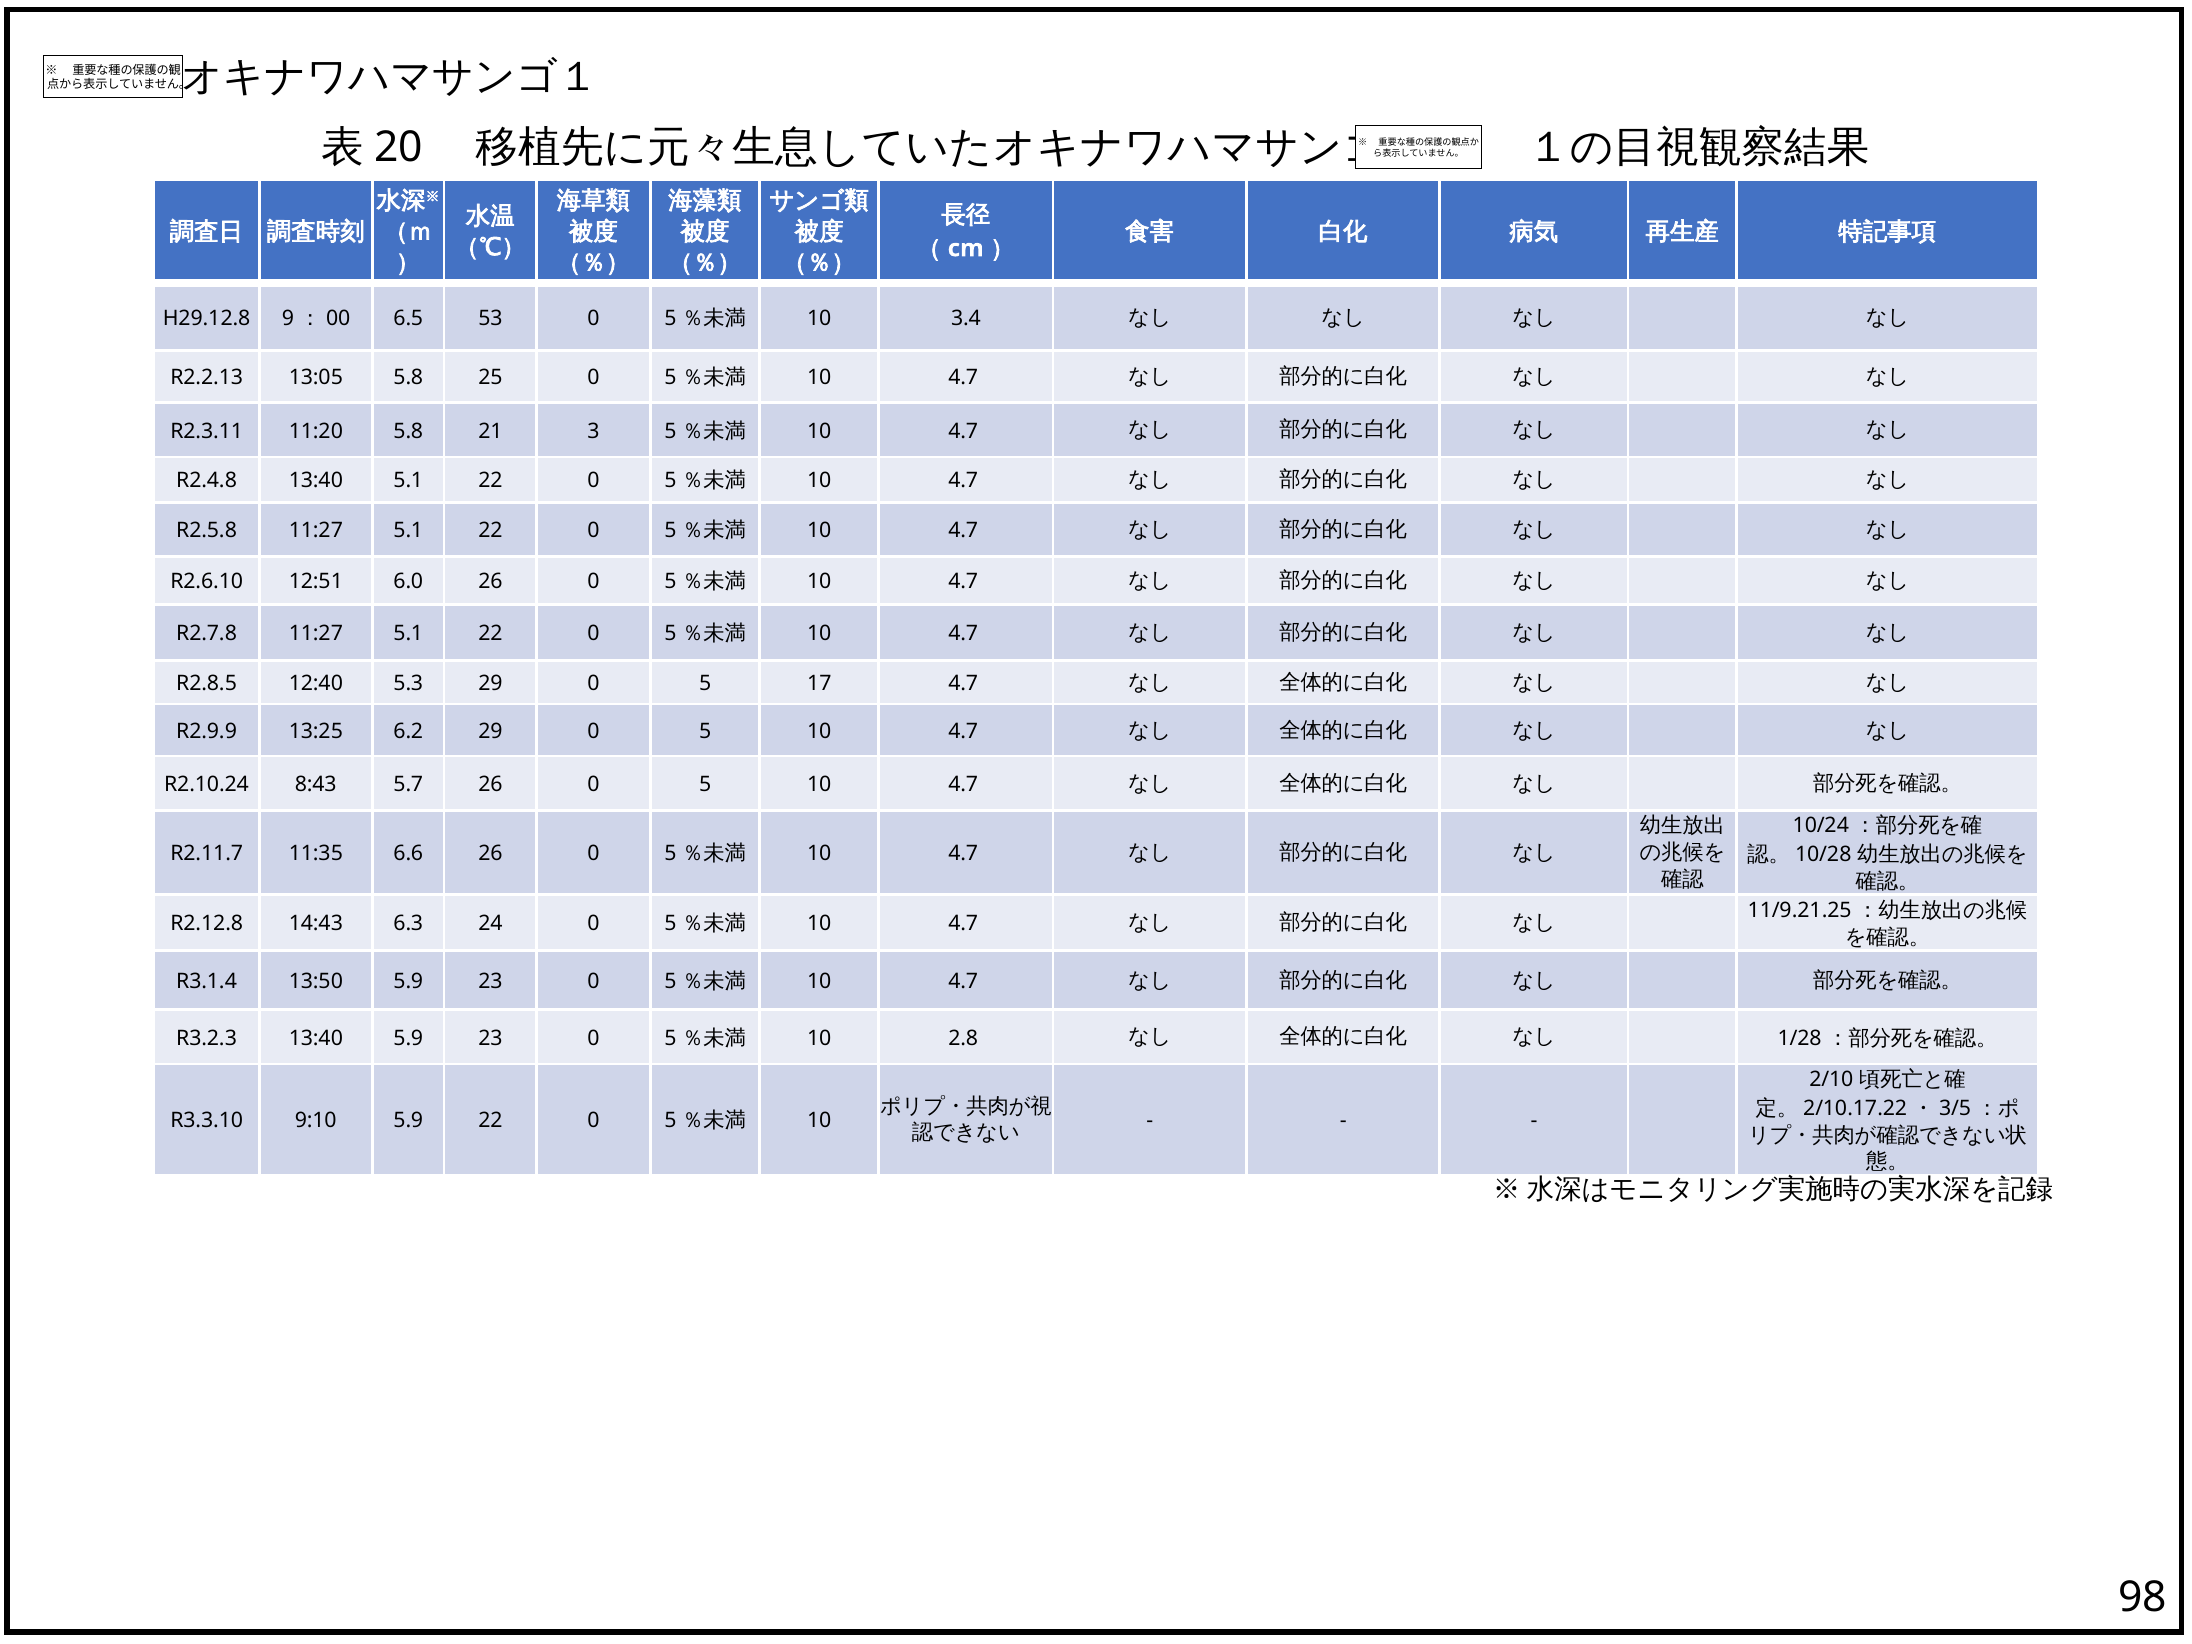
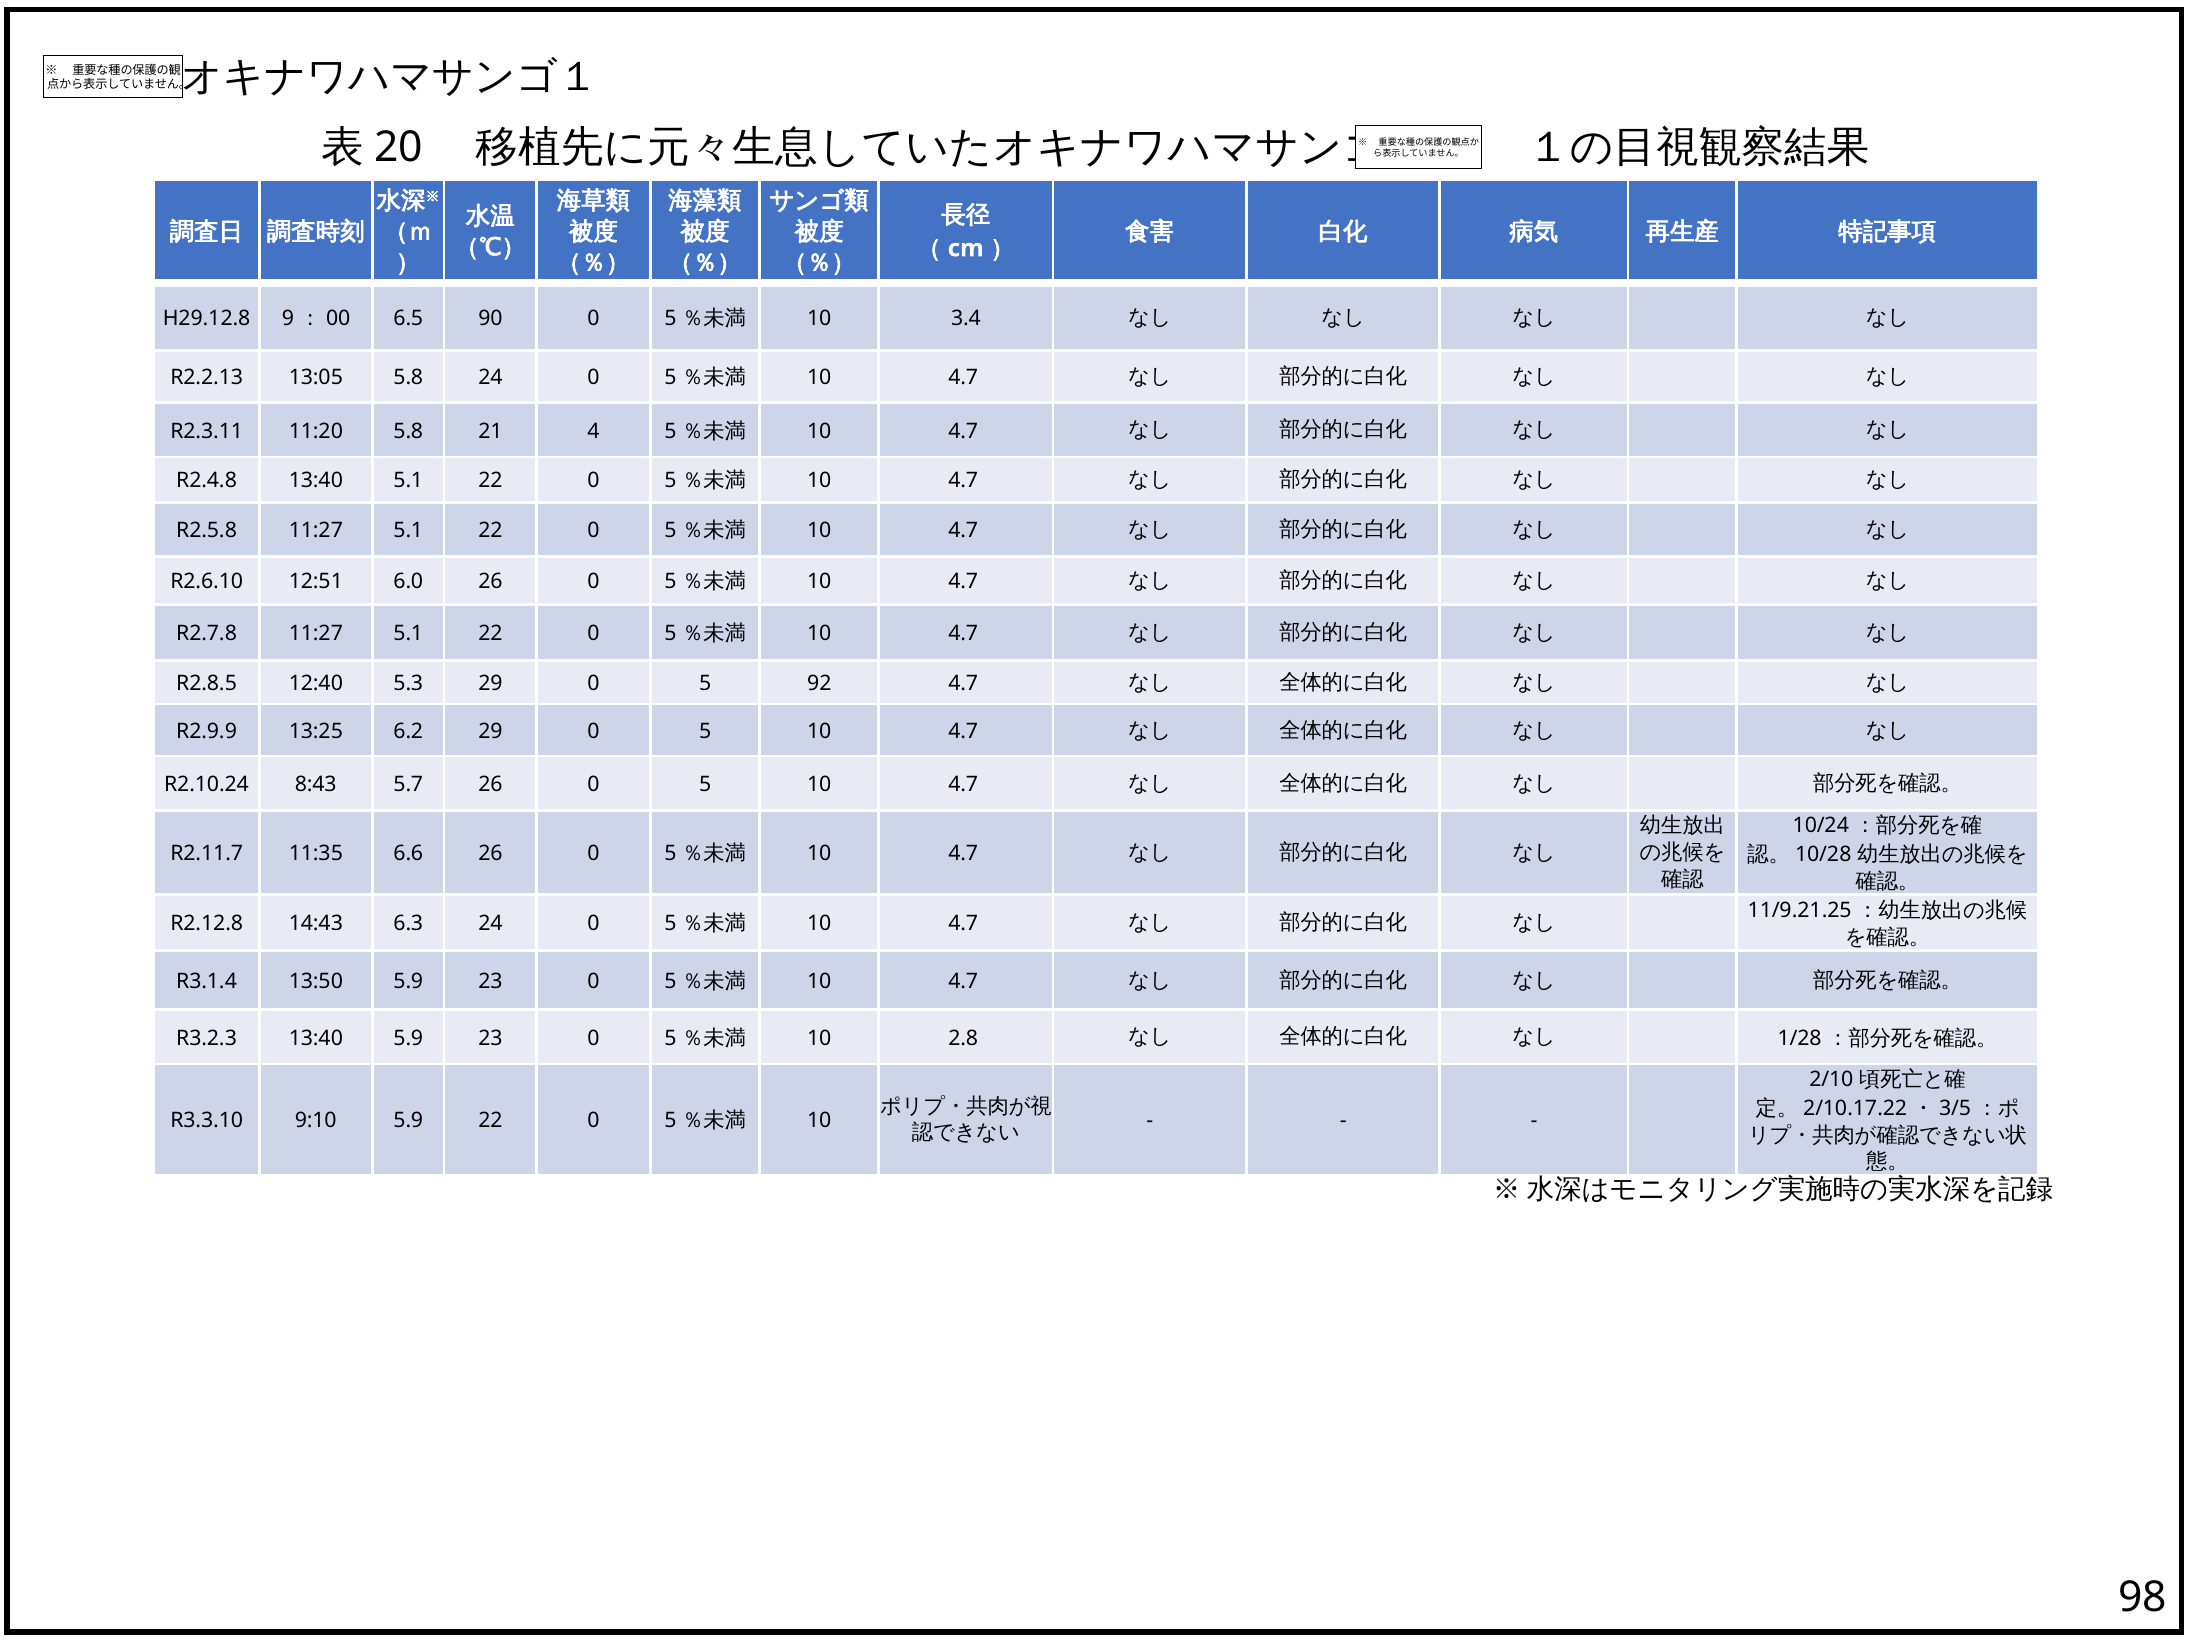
53: 53 -> 90
5.8 25: 25 -> 24
3: 3 -> 4
17: 17 -> 92
